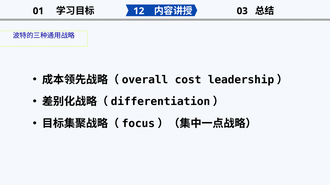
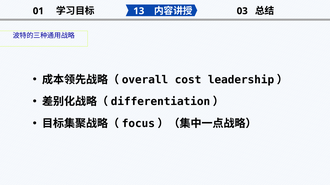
12: 12 -> 13
